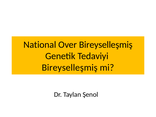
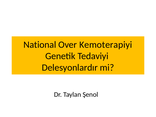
Over Bireyselleşmiş: Bireyselleşmiş -> Kemoterapiyi
Bireyselleşmiş at (70, 68): Bireyselleşmiş -> Delesyonlardır
